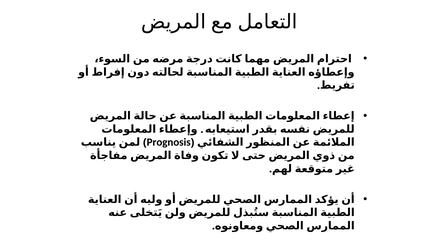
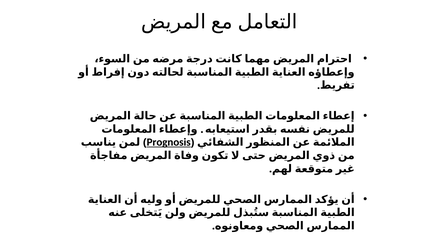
Prognosis underline: none -> present
